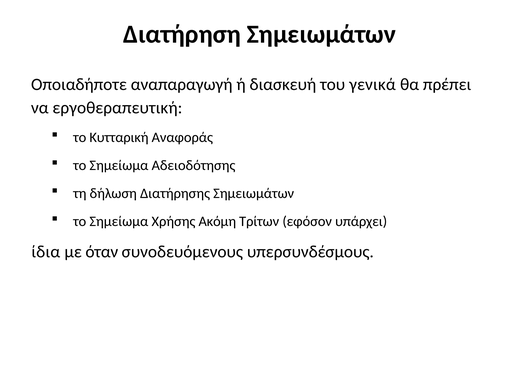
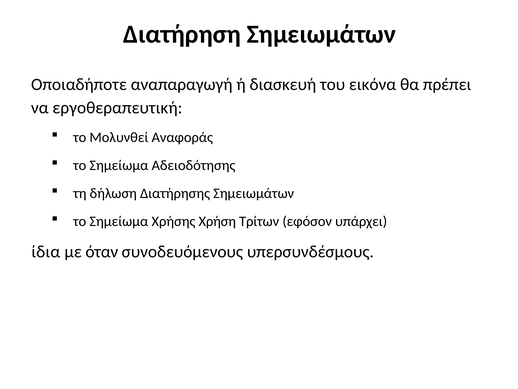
γενικά: γενικά -> εικόνα
Κυτταρική: Κυτταρική -> Μολυνθεί
Ακόμη: Ακόμη -> Χρήση
